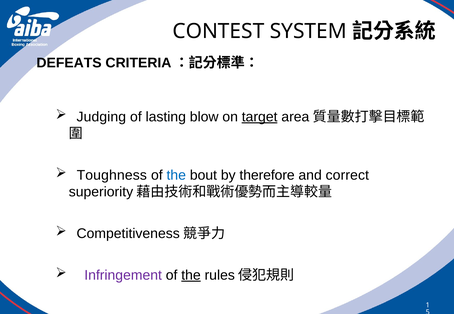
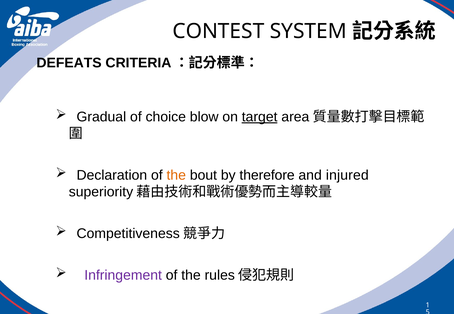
Judging: Judging -> Gradual
lasting: lasting -> choice
Toughness: Toughness -> Declaration
the at (176, 175) colour: blue -> orange
correct: correct -> injured
the at (191, 275) underline: present -> none
